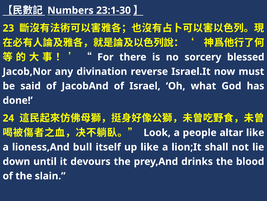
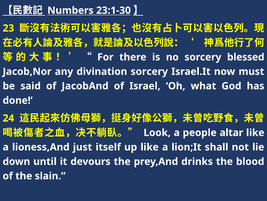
divination reverse: reverse -> sorcery
bull: bull -> just
